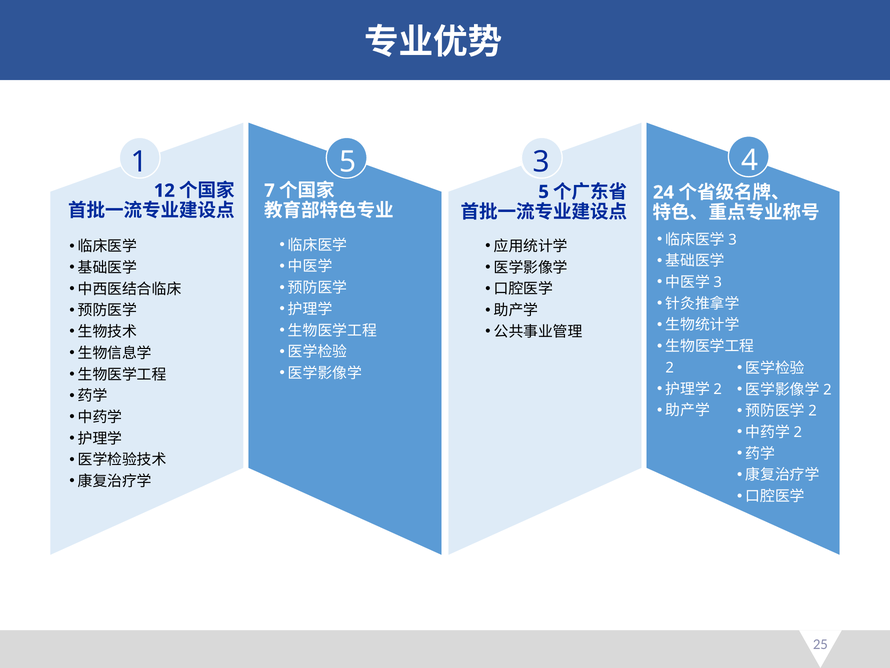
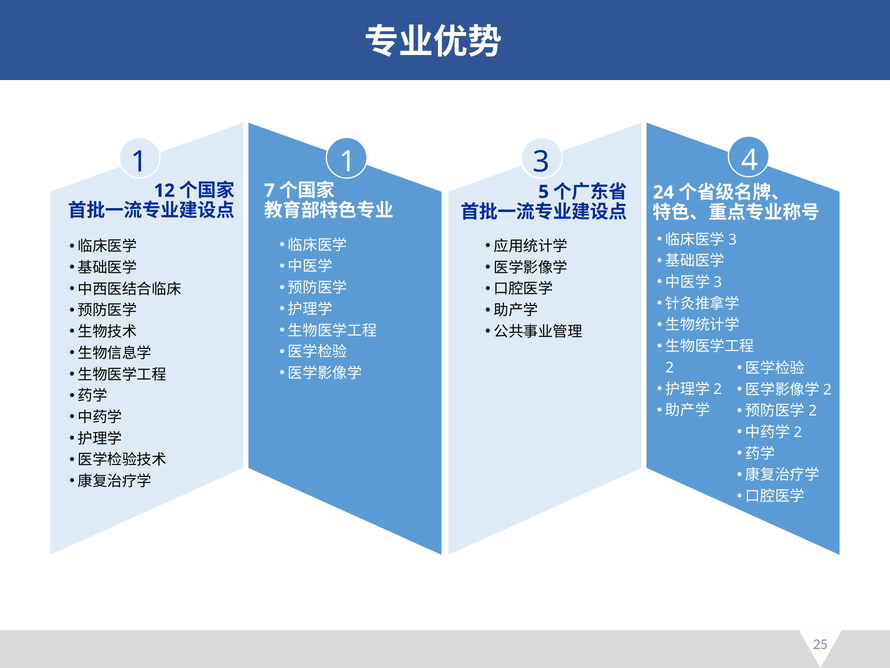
1 5: 5 -> 1
